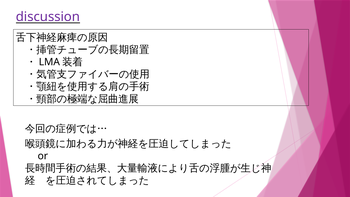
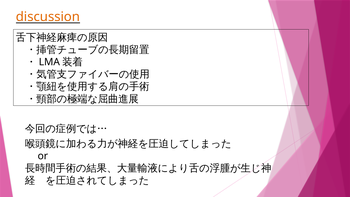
discussion colour: purple -> orange
